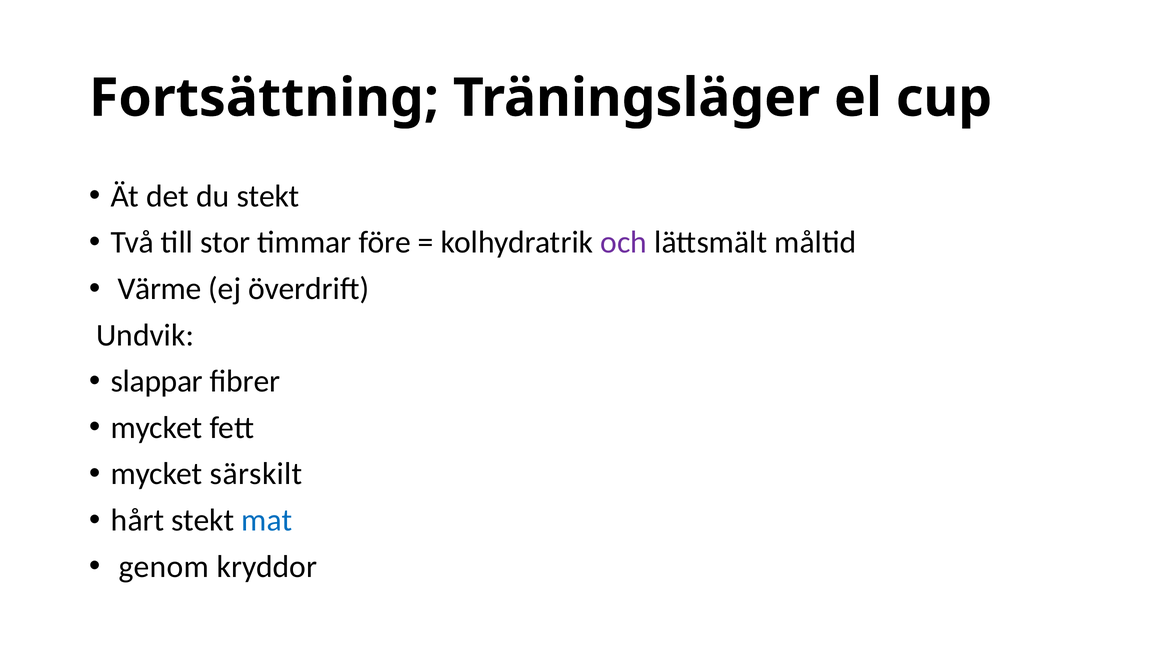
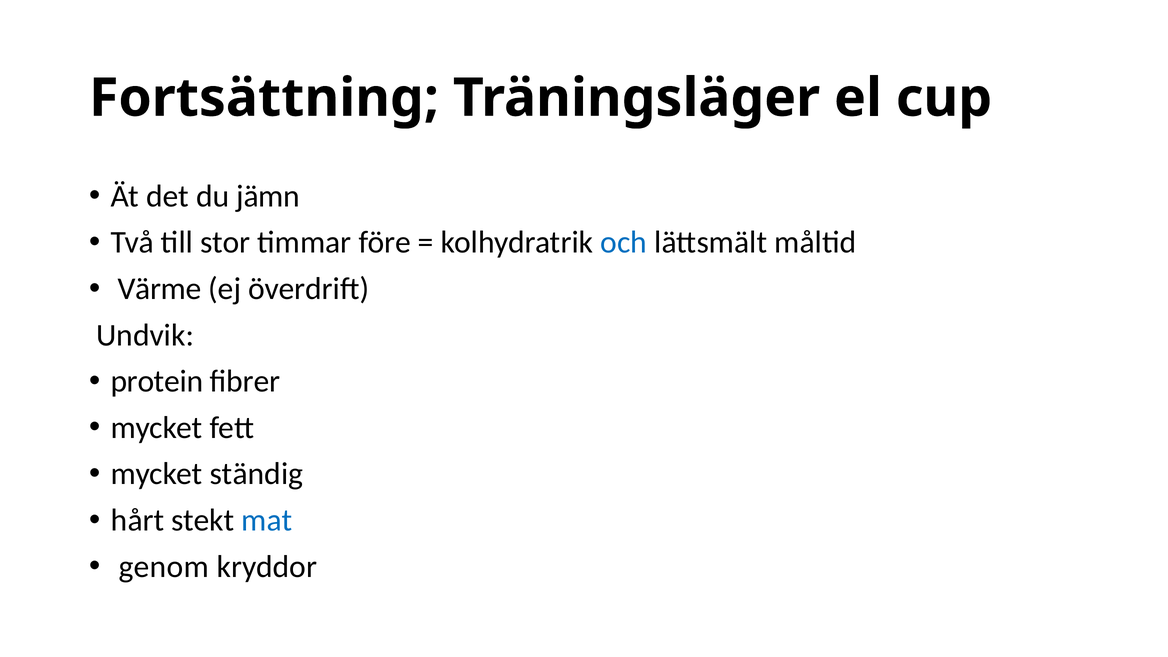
du stekt: stekt -> jämn
och colour: purple -> blue
slappar: slappar -> protein
särskilt: särskilt -> ständig
